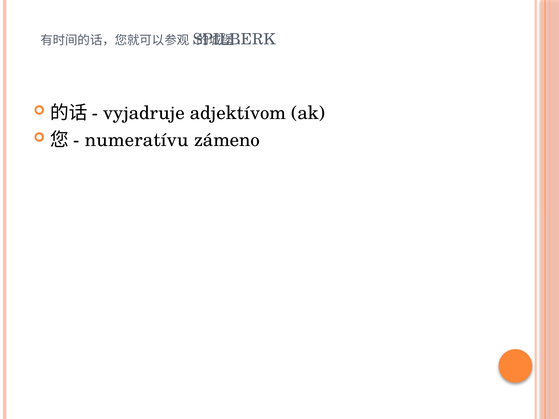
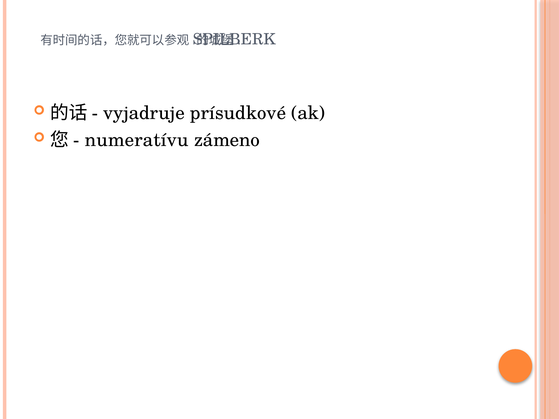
adjektívom: adjektívom -> prísudkové
